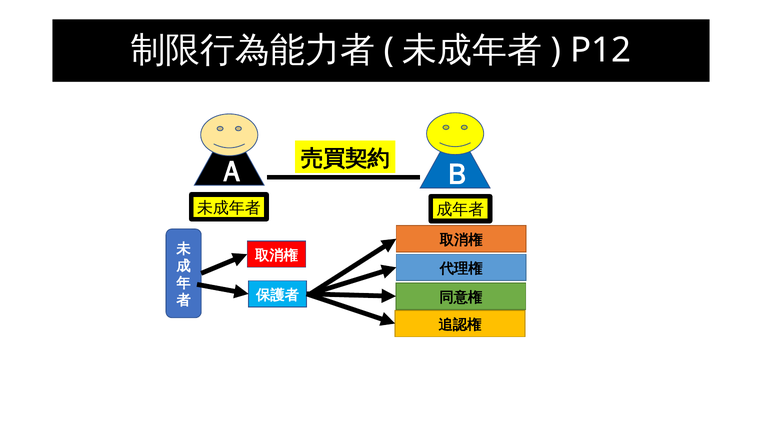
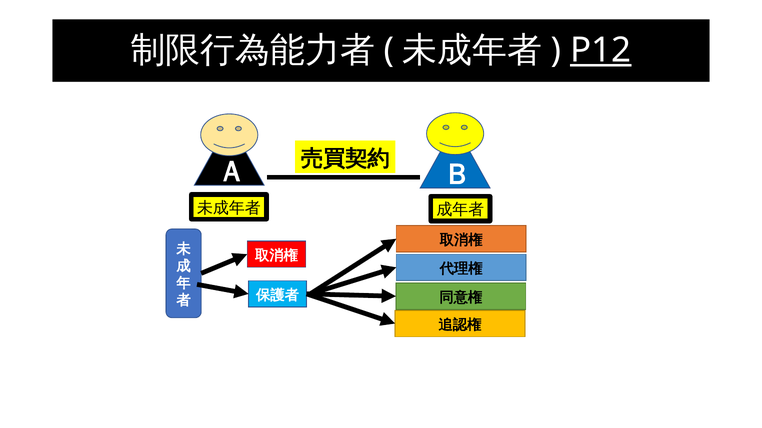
P12 underline: none -> present
